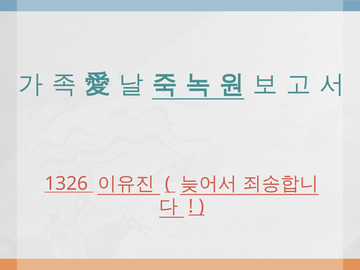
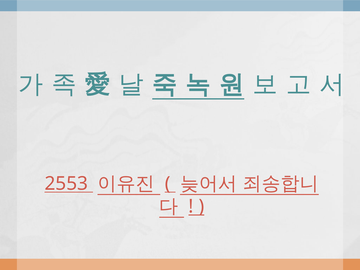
1326: 1326 -> 2553
